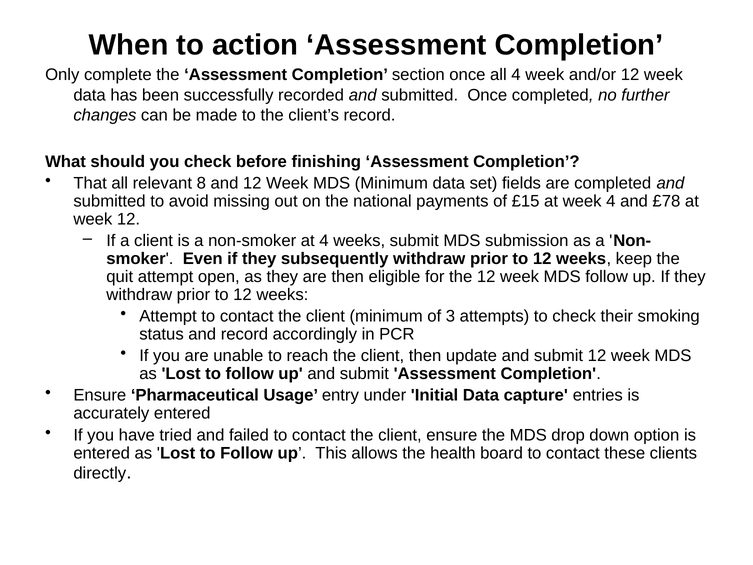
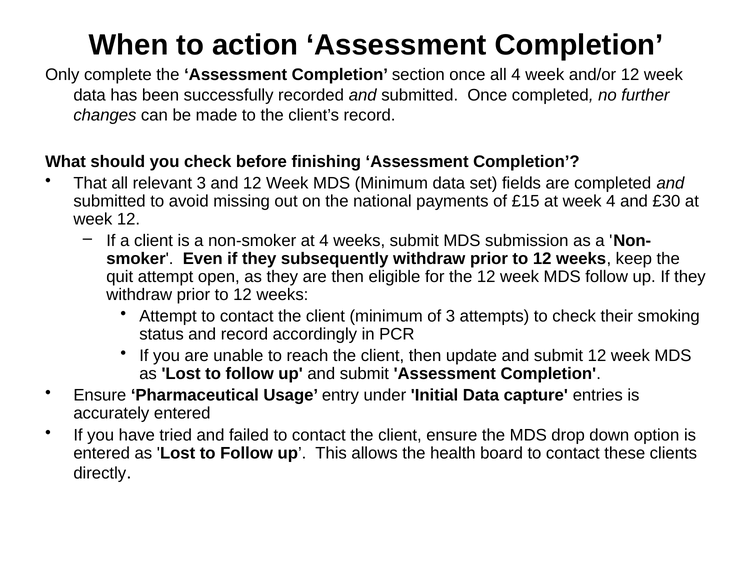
relevant 8: 8 -> 3
£78: £78 -> £30
